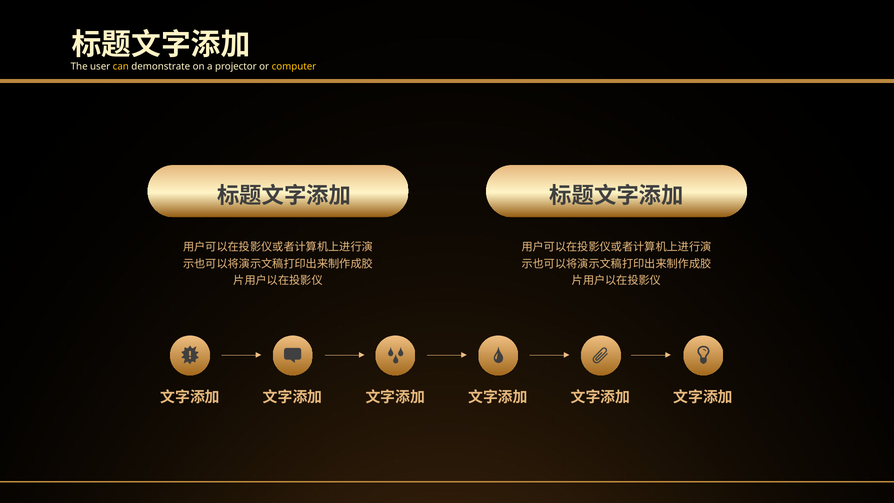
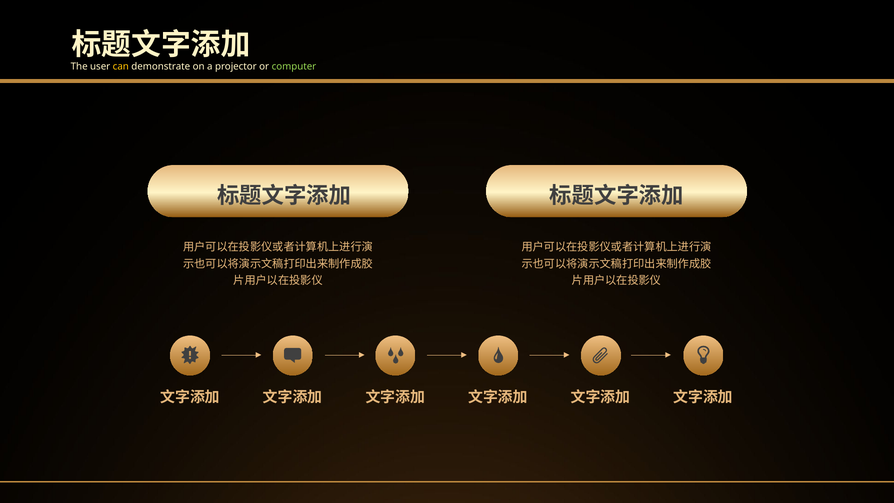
computer colour: yellow -> light green
